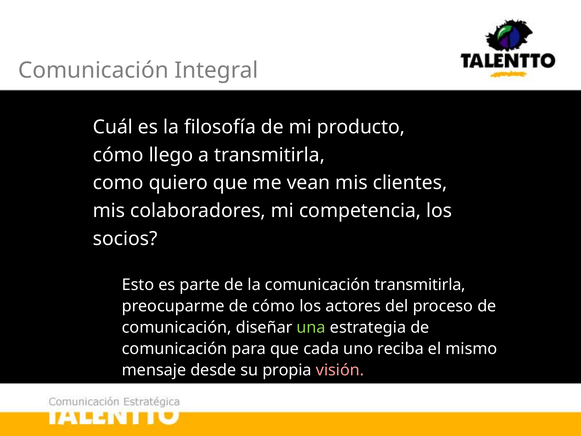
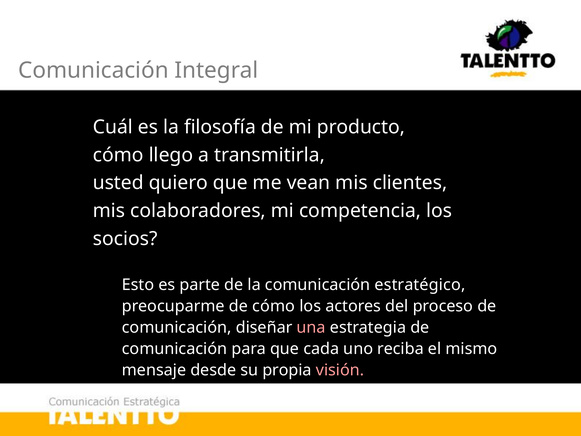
como: como -> usted
comunicación transmitirla: transmitirla -> estratégico
una colour: light green -> pink
